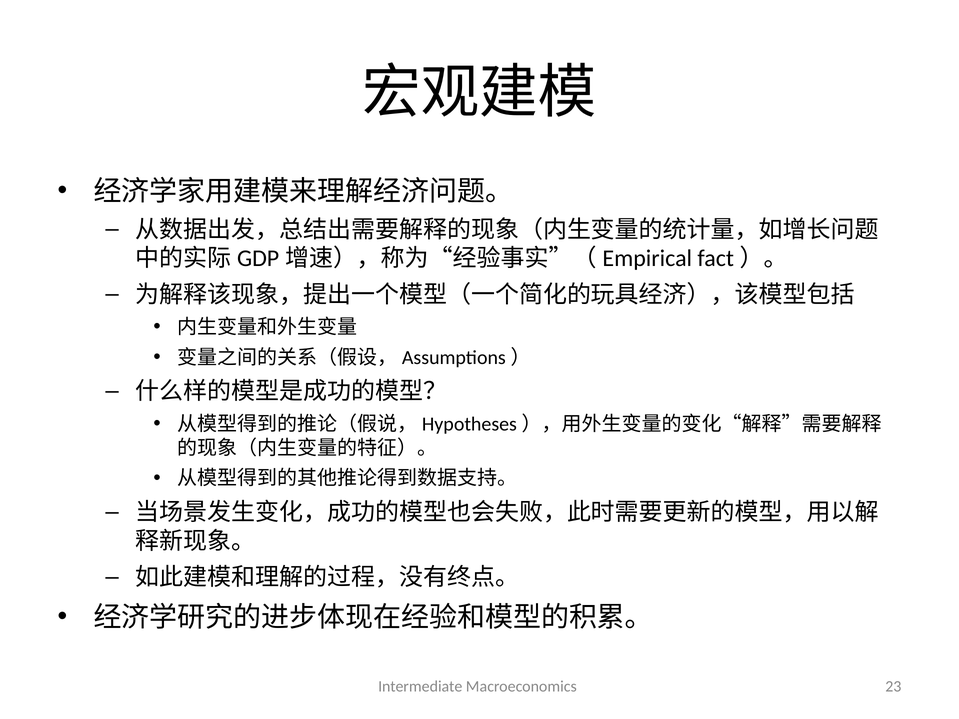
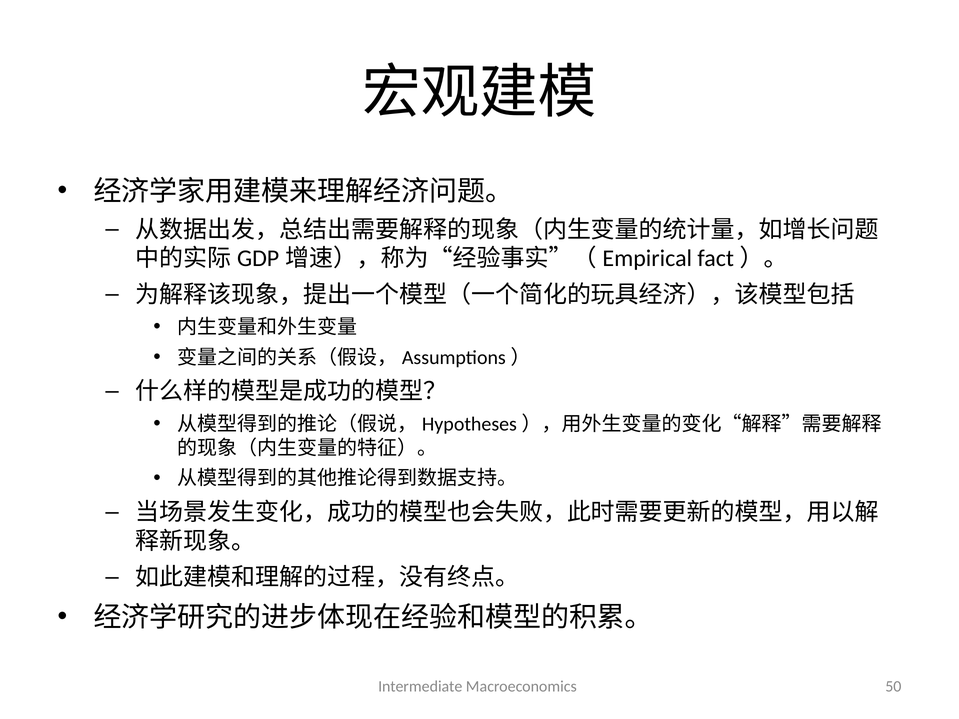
23: 23 -> 50
